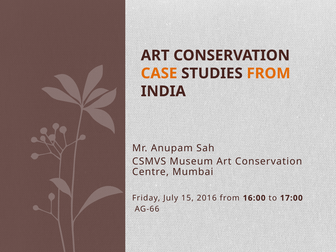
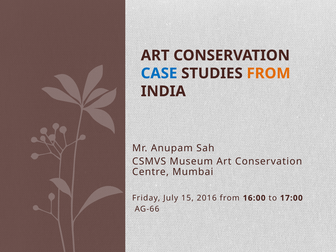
CASE colour: orange -> blue
